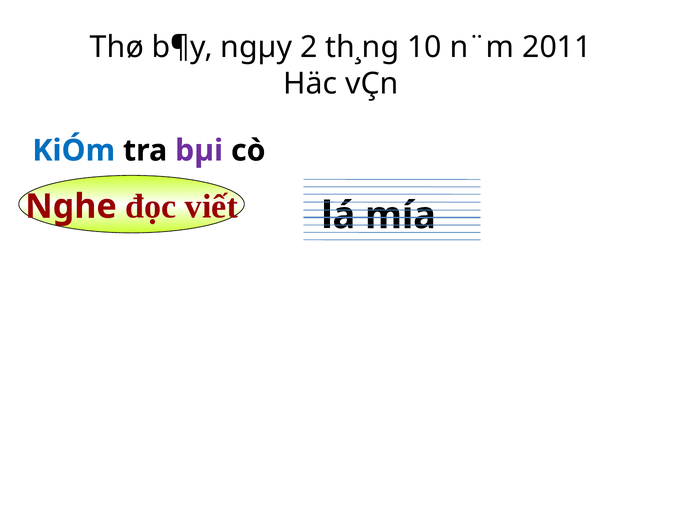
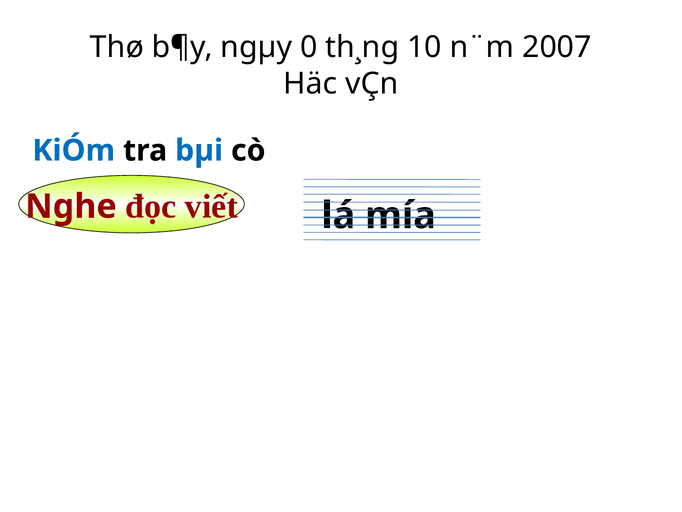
2: 2 -> 0
2011: 2011 -> 2007
bµi colour: purple -> blue
